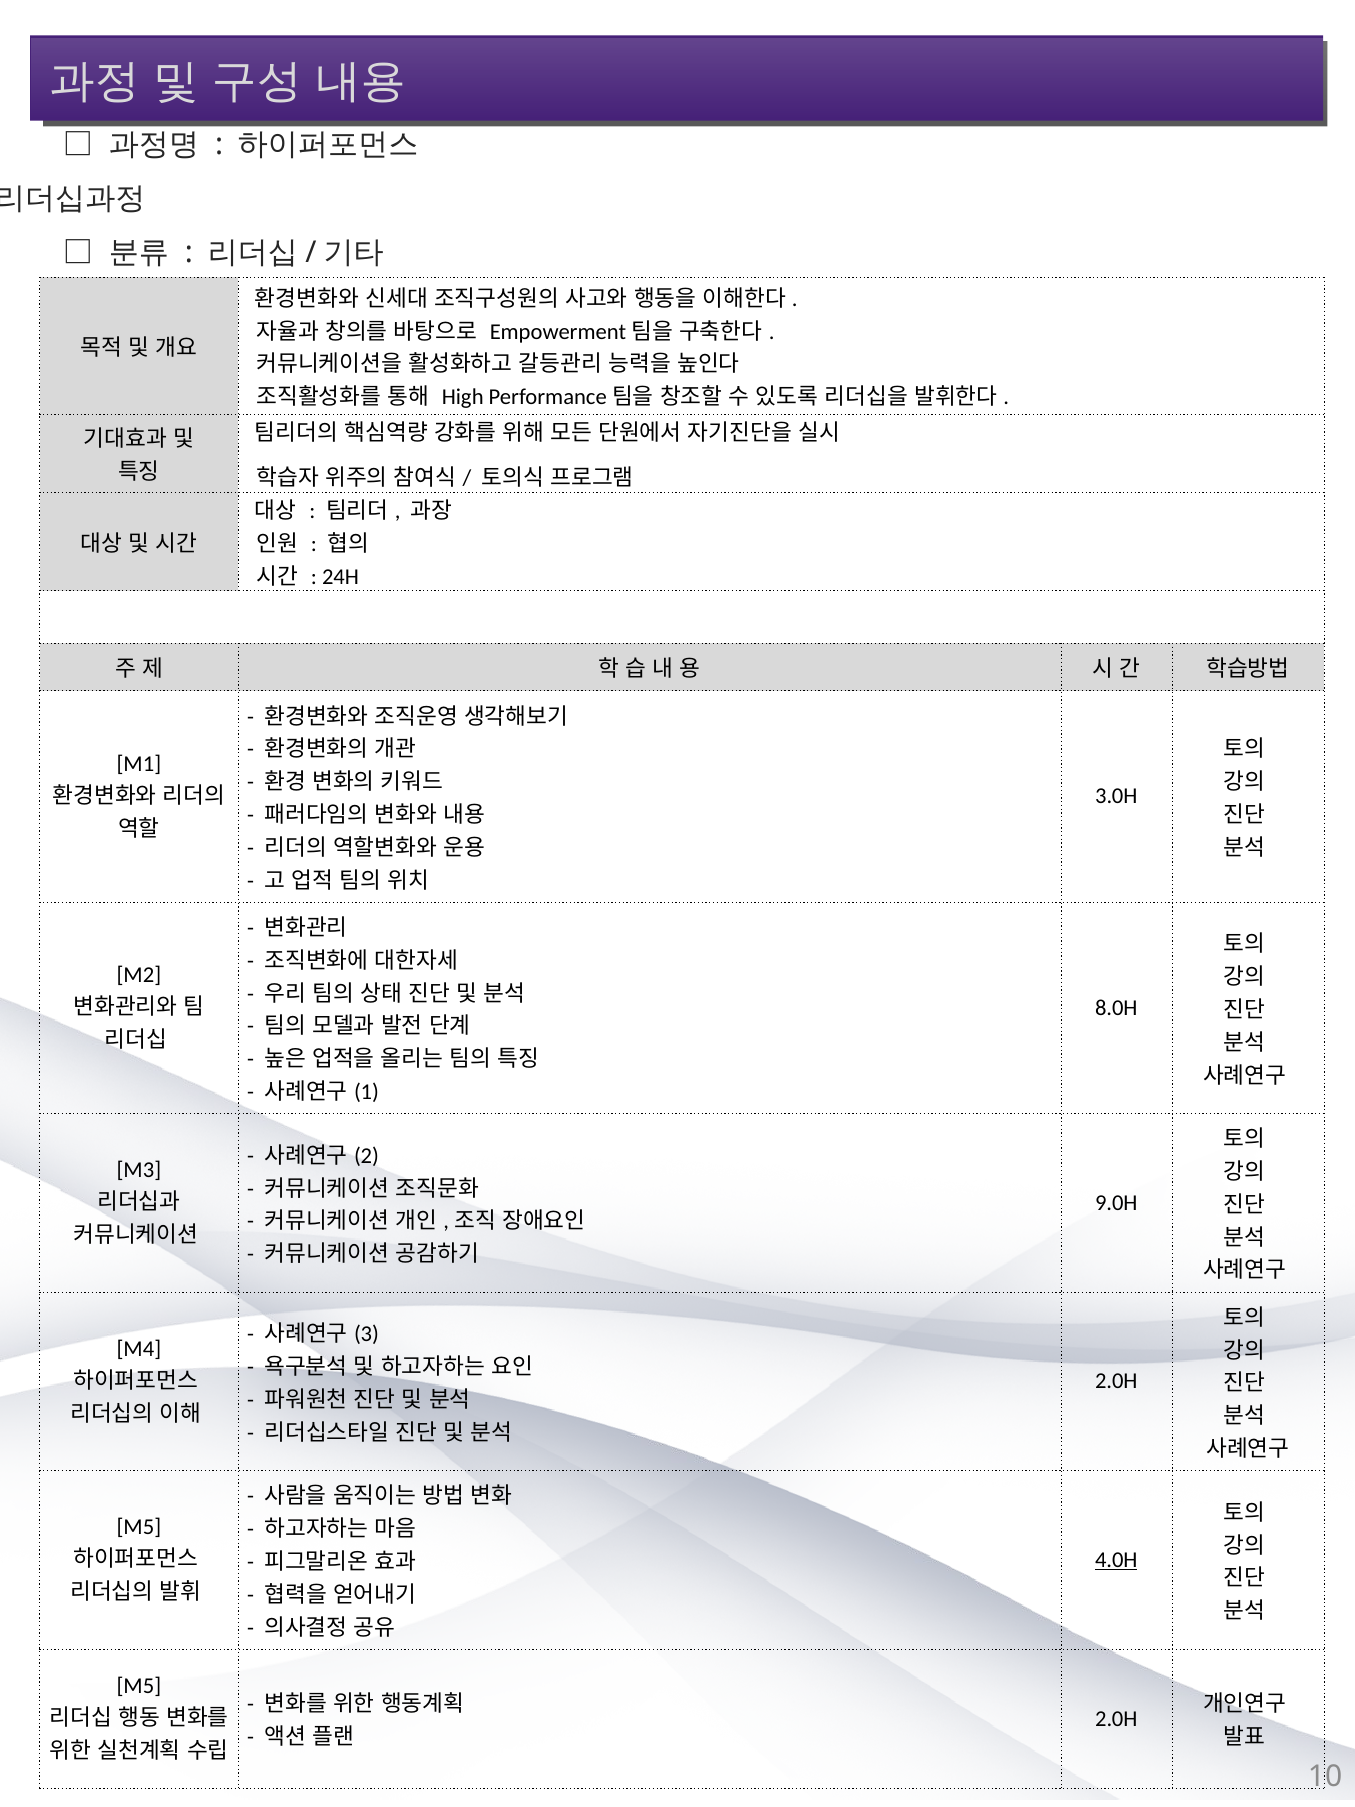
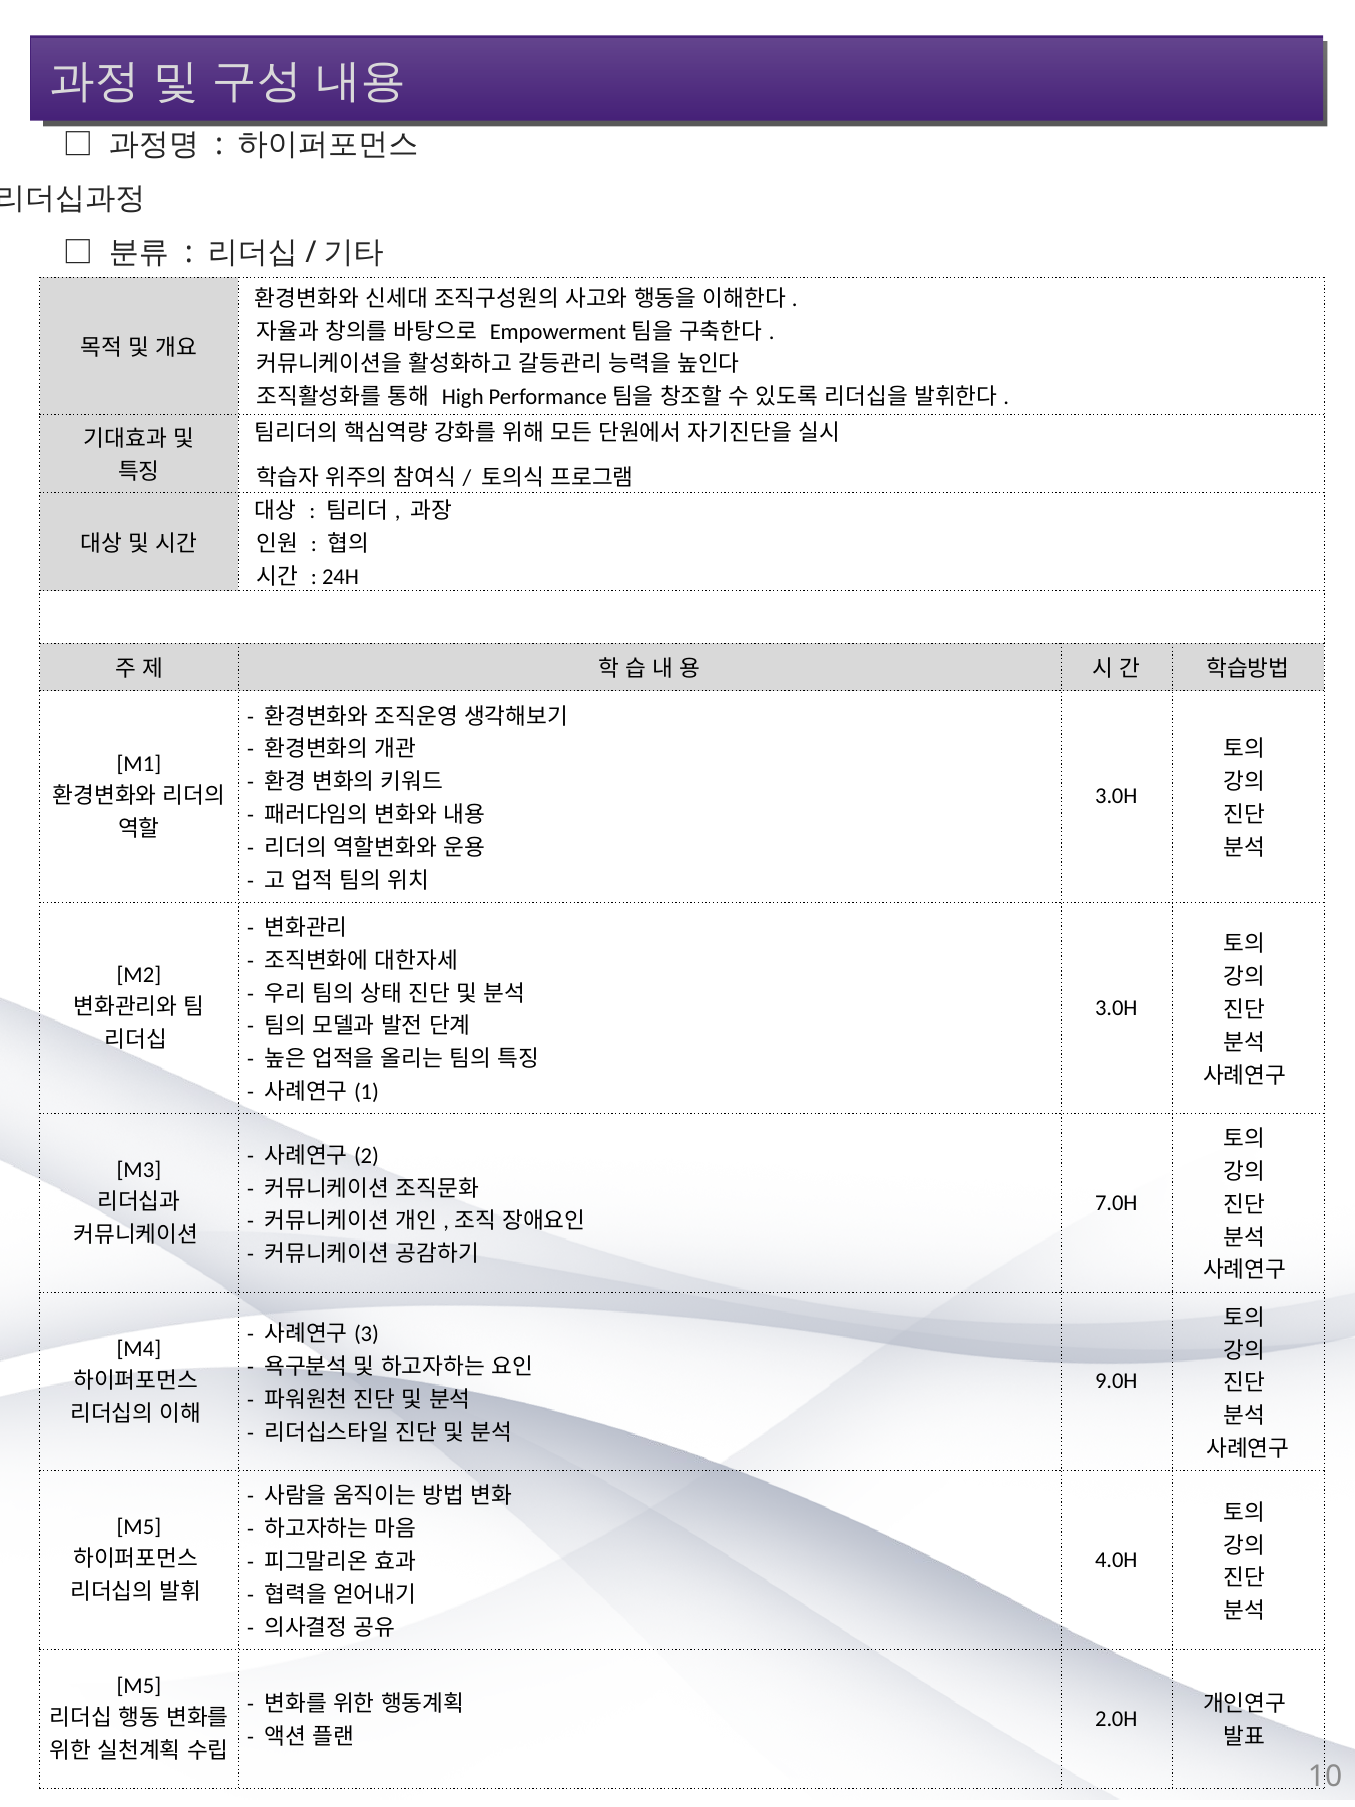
8.0H at (1116, 1008): 8.0H -> 3.0H
9.0H: 9.0H -> 7.0H
2.0H at (1116, 1381): 2.0H -> 9.0H
4.0H underline: present -> none
